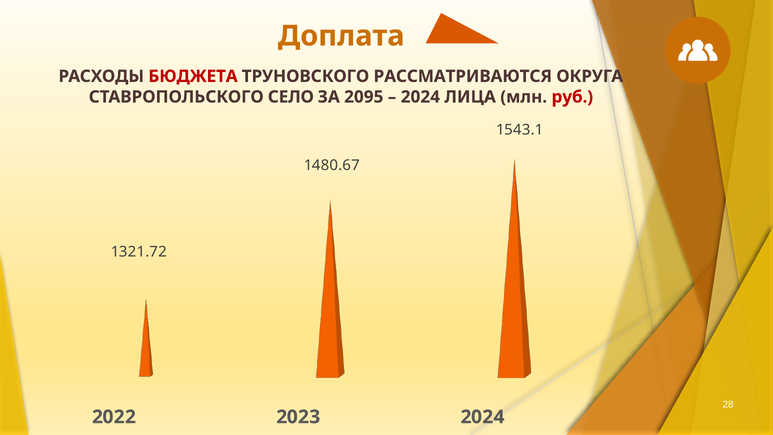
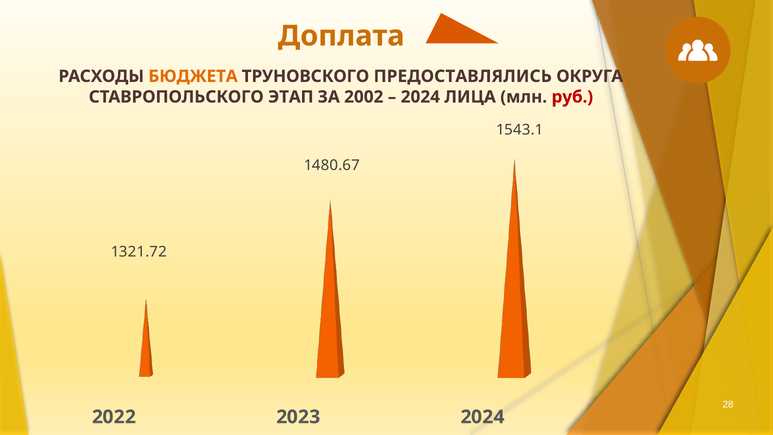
БЮДЖЕТА colour: red -> orange
РАССМАТРИВАЮТСЯ: РАССМАТРИВАЮТСЯ -> ПРЕДОСТАВЛЯЛИСЬ
СЕЛО: СЕЛО -> ЭТАП
2095: 2095 -> 2002
